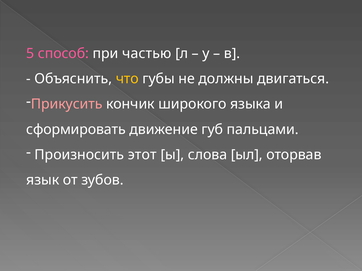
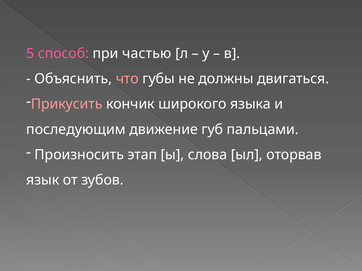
что colour: yellow -> pink
сформировать: сформировать -> последующим
этот: этот -> этап
